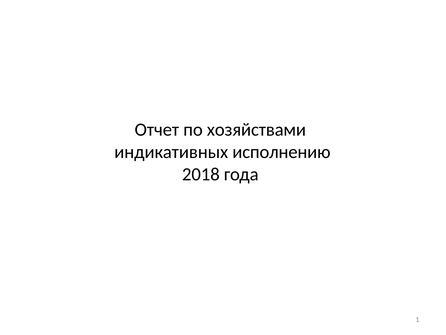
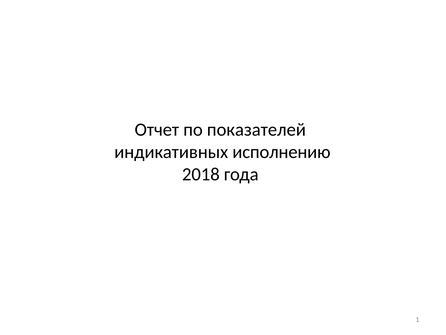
хозяйствами: хозяйствами -> показателей
